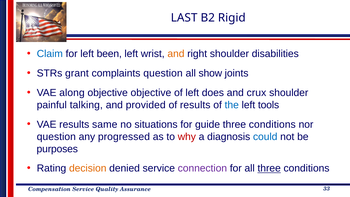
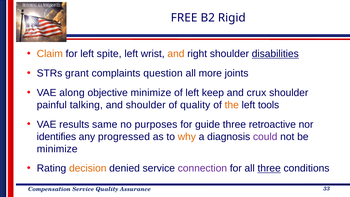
LAST: LAST -> FREE
Claim colour: blue -> orange
been: been -> spite
disabilities underline: none -> present
show: show -> more
objective objective: objective -> minimize
does: does -> keep
and provided: provided -> shoulder
of results: results -> quality
the colour: blue -> orange
situations: situations -> purposes
conditions at (272, 124): conditions -> retroactive
question at (56, 137): question -> identifies
why colour: red -> orange
could colour: blue -> purple
purposes at (57, 149): purposes -> minimize
